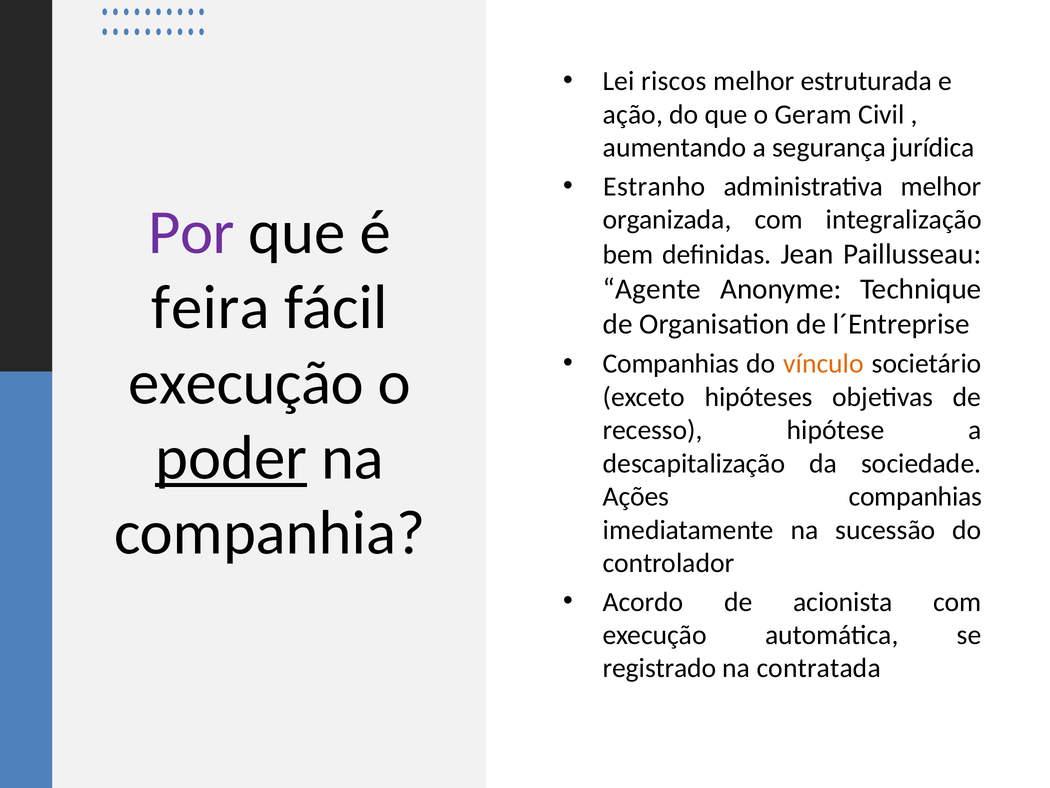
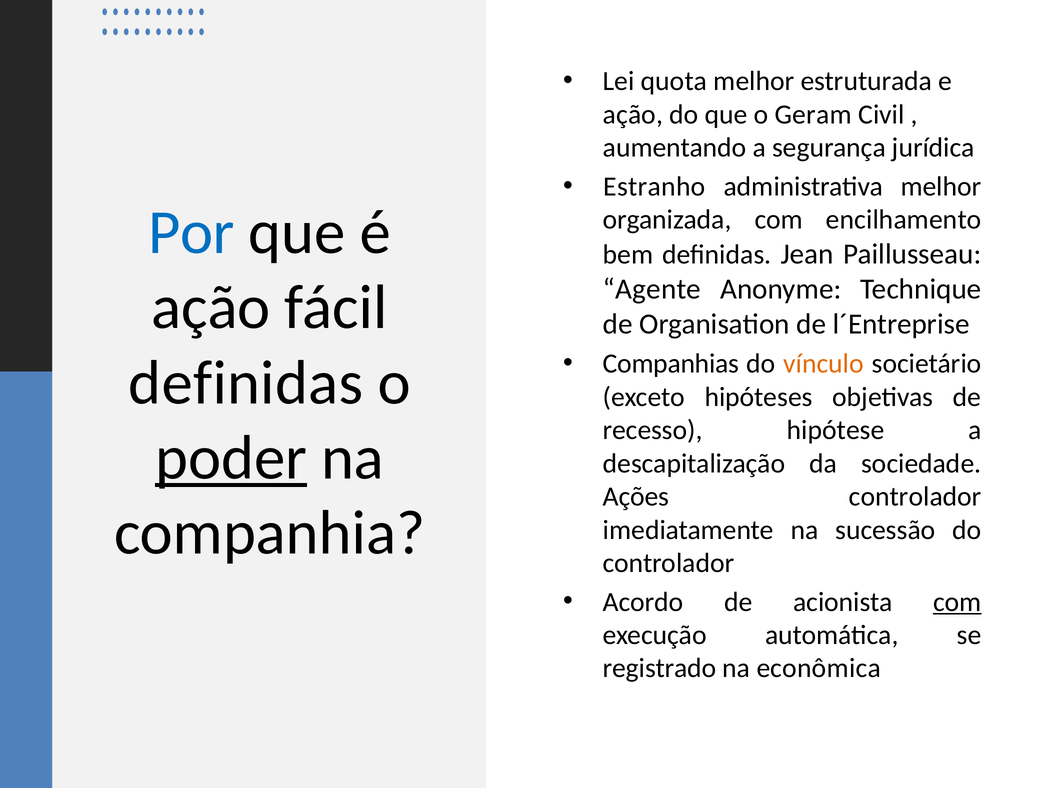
riscos: riscos -> quota
Por colour: purple -> blue
integralização: integralização -> encilhamento
feira at (211, 307): feira -> ação
execução at (246, 383): execução -> definidas
Ações companhias: companhias -> controlador
com at (957, 602) underline: none -> present
contratada: contratada -> econômica
